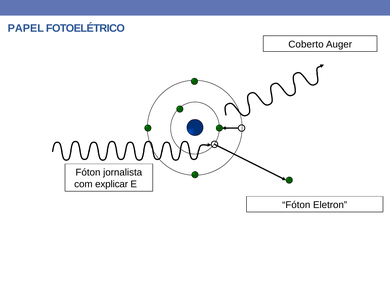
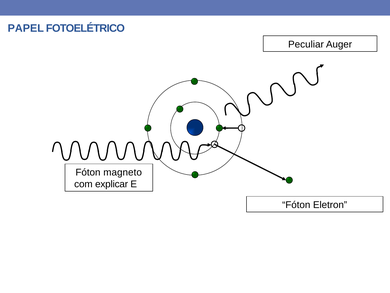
Coberto: Coberto -> Peculiar
jornalista: jornalista -> magneto
